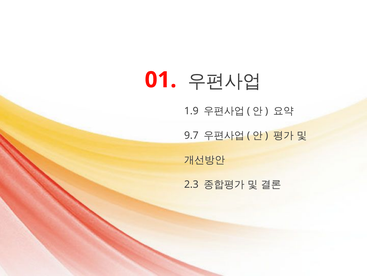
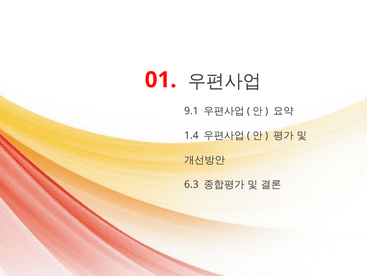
1.9: 1.9 -> 9.1
9.7: 9.7 -> 1.4
2.3: 2.3 -> 6.3
